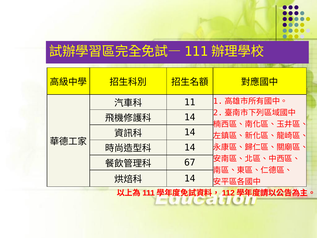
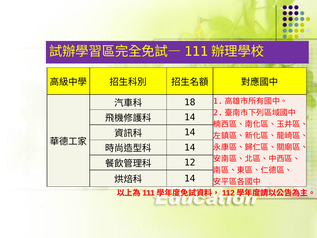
11: 11 -> 18
67: 67 -> 12
